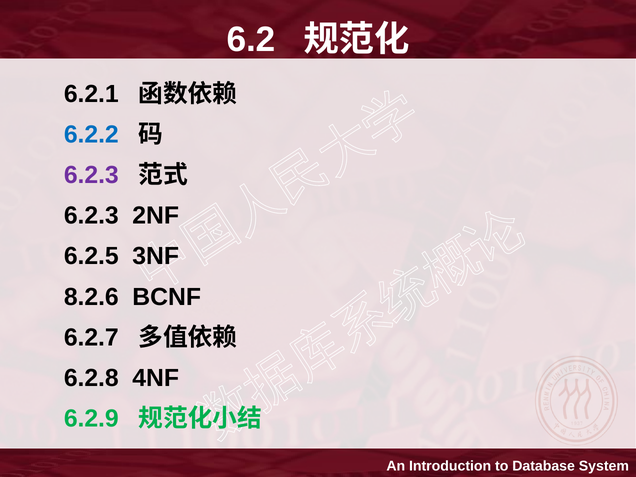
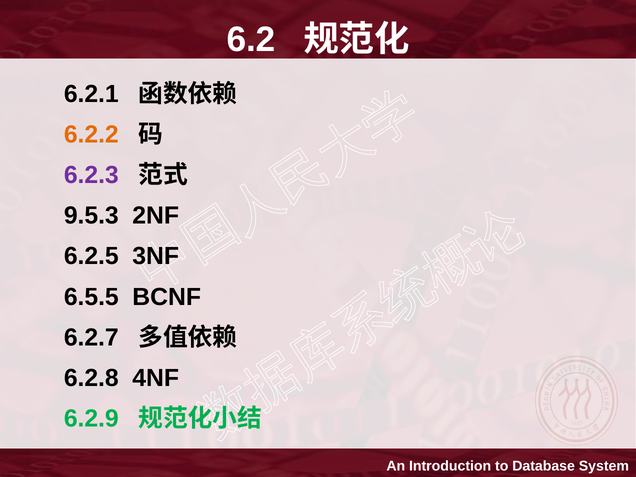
6.2.2 colour: blue -> orange
6.2.3 at (91, 216): 6.2.3 -> 9.5.3
8.2.6: 8.2.6 -> 6.5.5
